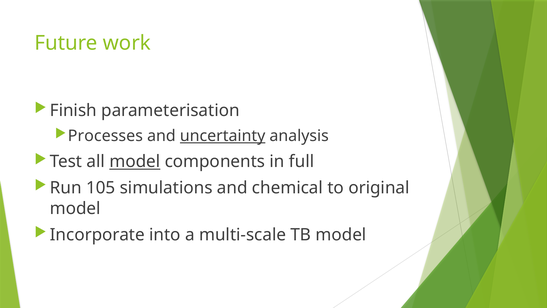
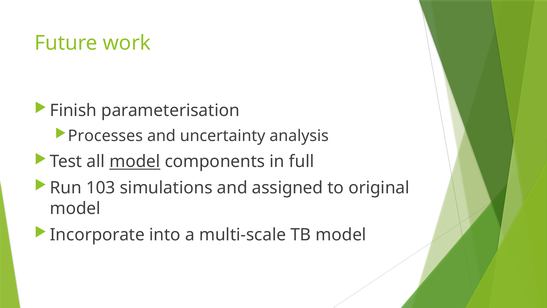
uncertainty underline: present -> none
105: 105 -> 103
chemical: chemical -> assigned
